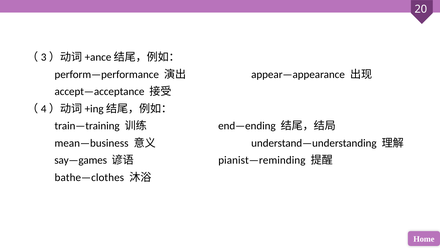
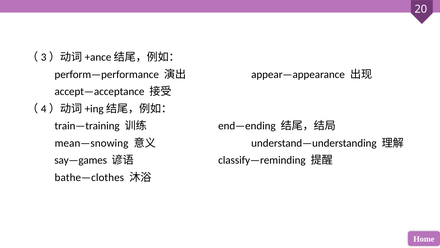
mean—business: mean—business -> mean—snowing
pianist—reminding: pianist—reminding -> classify—reminding
